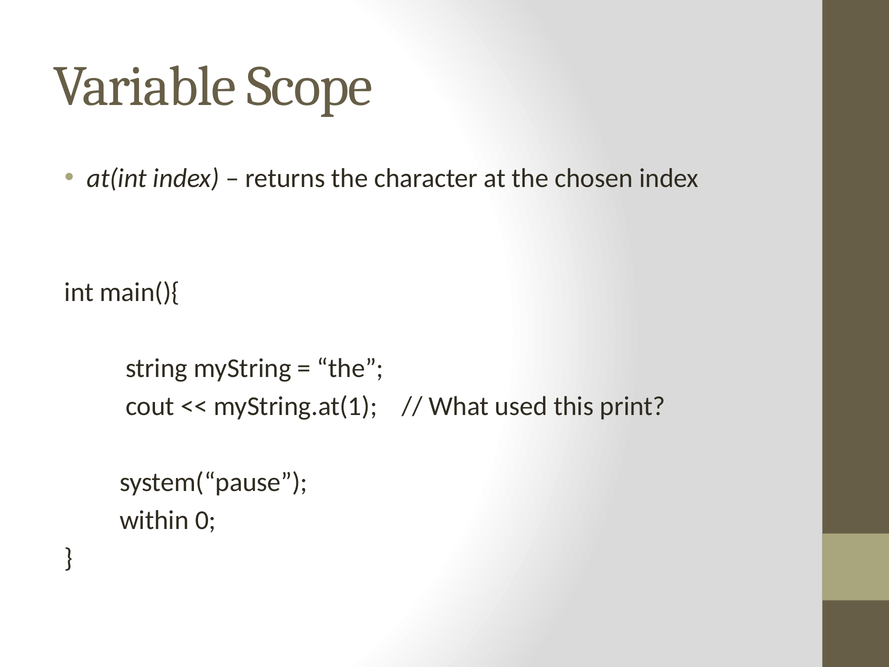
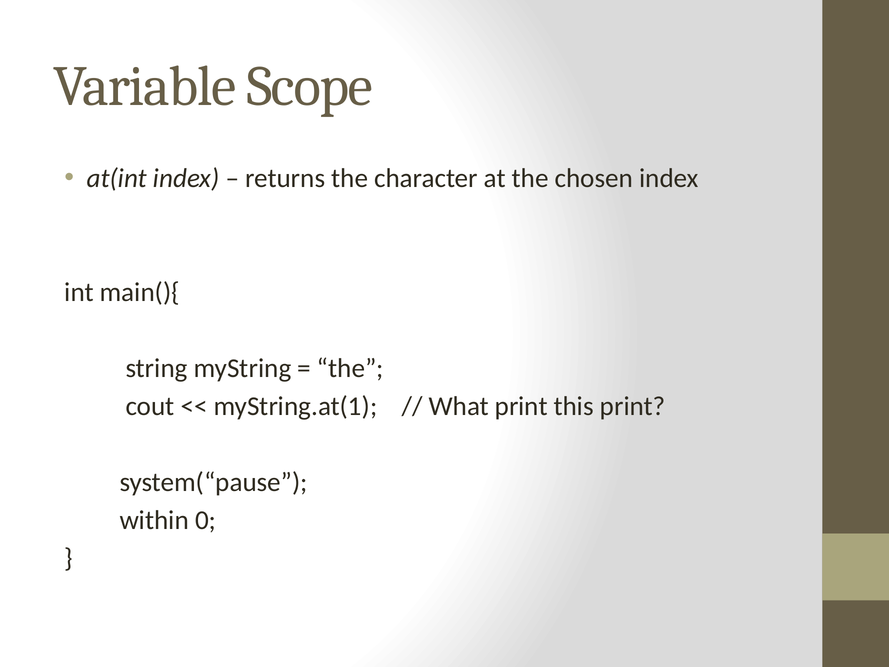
What used: used -> print
